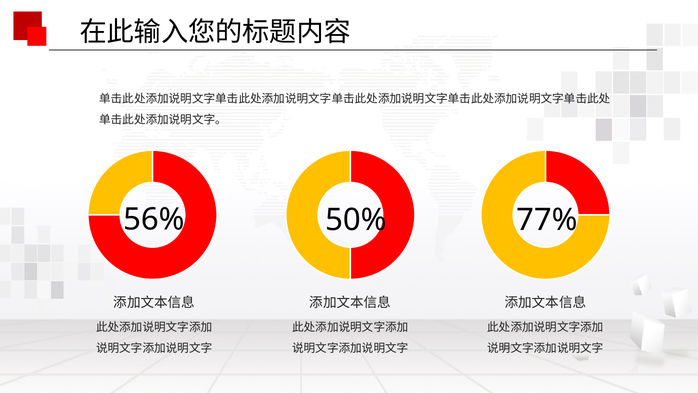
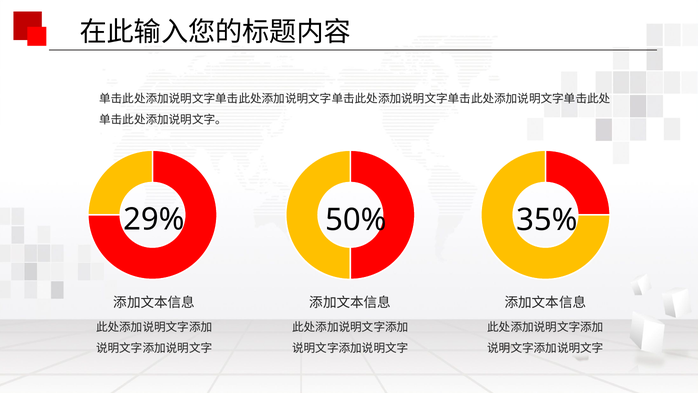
56%: 56% -> 29%
77%: 77% -> 35%
